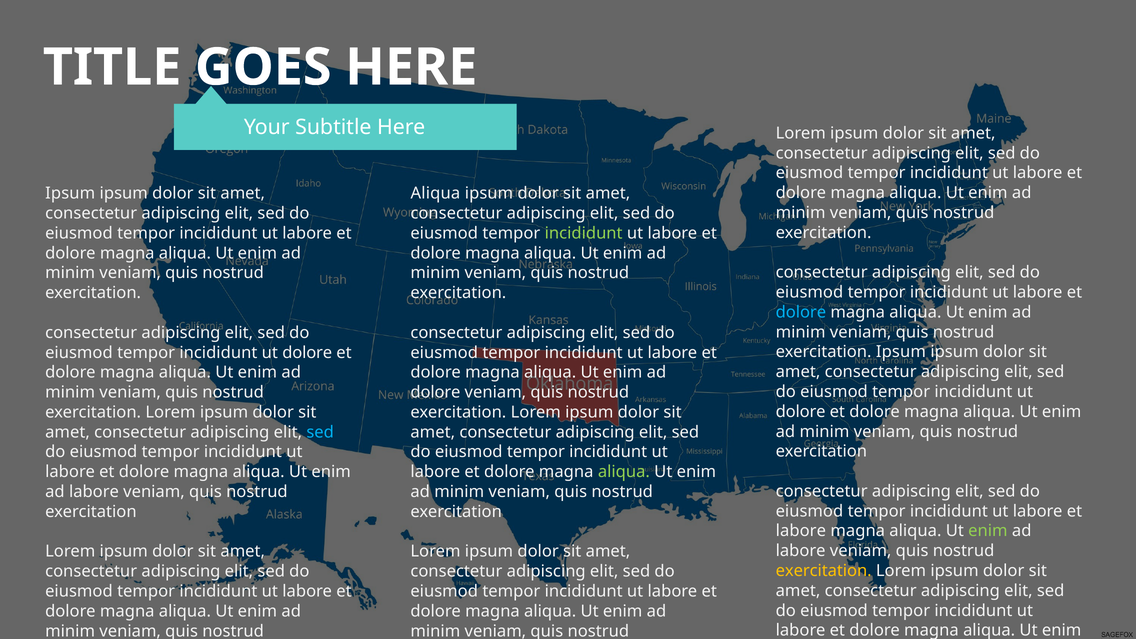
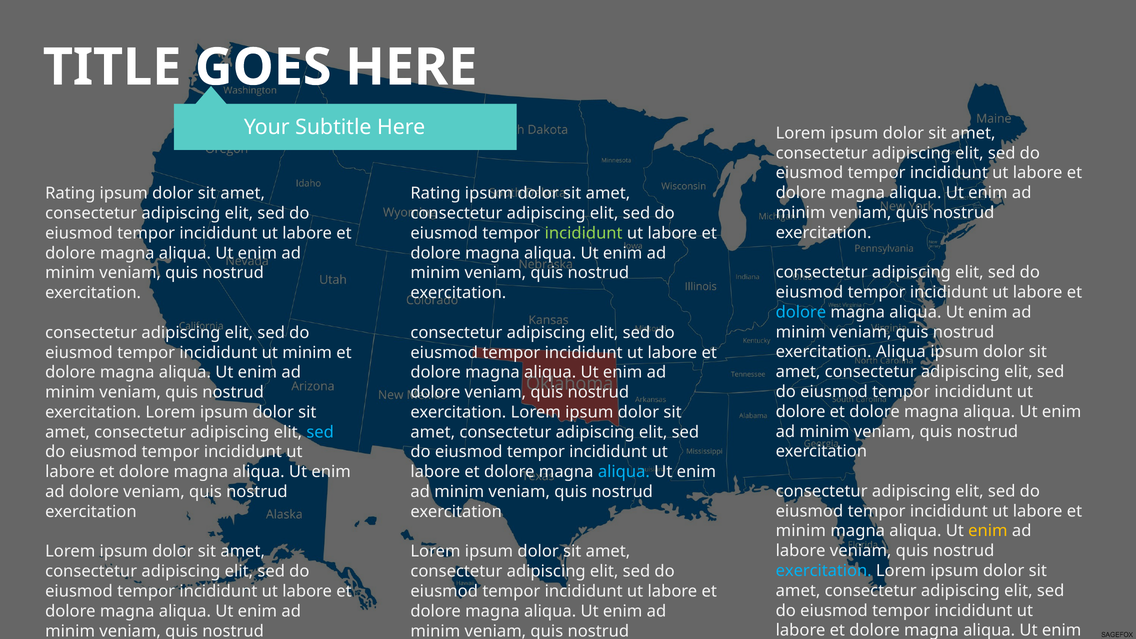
Ipsum at (70, 193): Ipsum -> Rating
Aliqua at (435, 193): Aliqua -> Rating
exercitation Ipsum: Ipsum -> Aliqua
dolore at (307, 353): dolore -> minim
aliqua at (624, 472) colour: light green -> light blue
labore at (94, 492): labore -> dolore
labore at (801, 531): labore -> minim
enim at (988, 531) colour: light green -> yellow
exercitation at (824, 571) colour: yellow -> light blue
